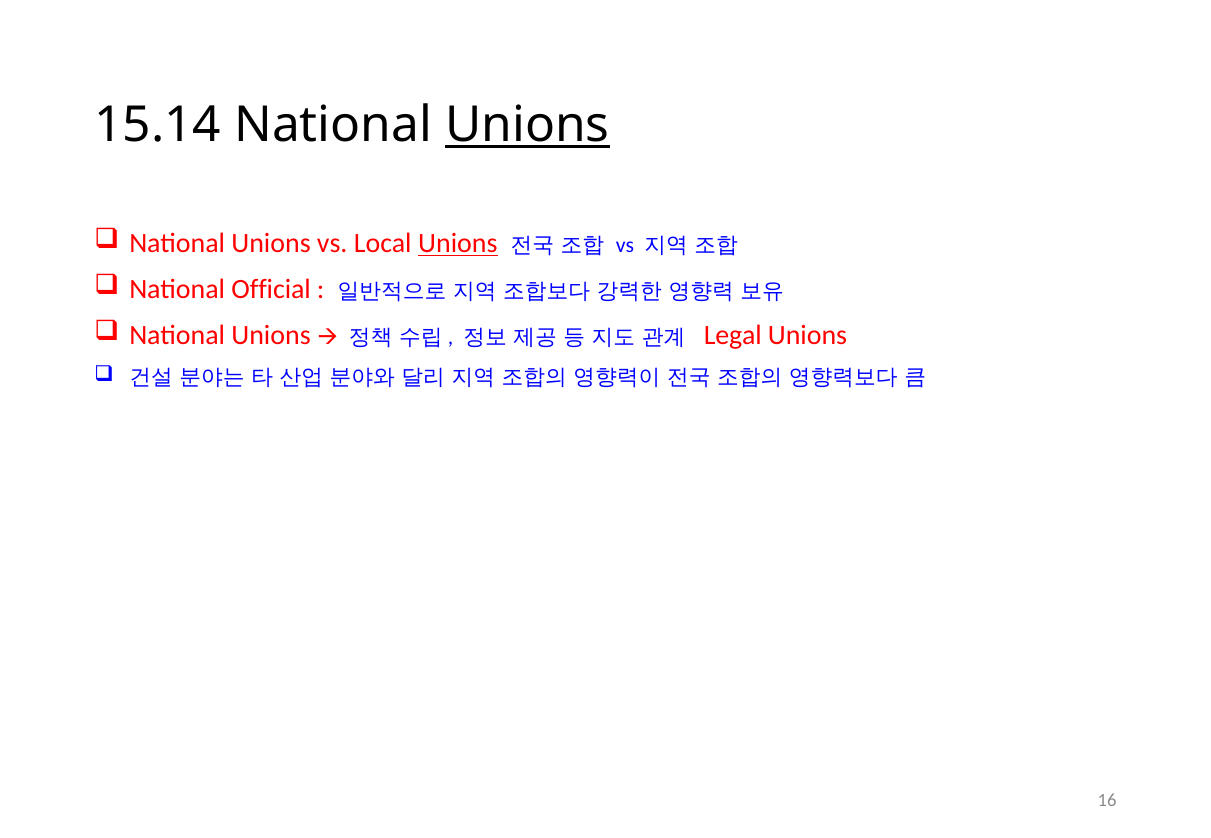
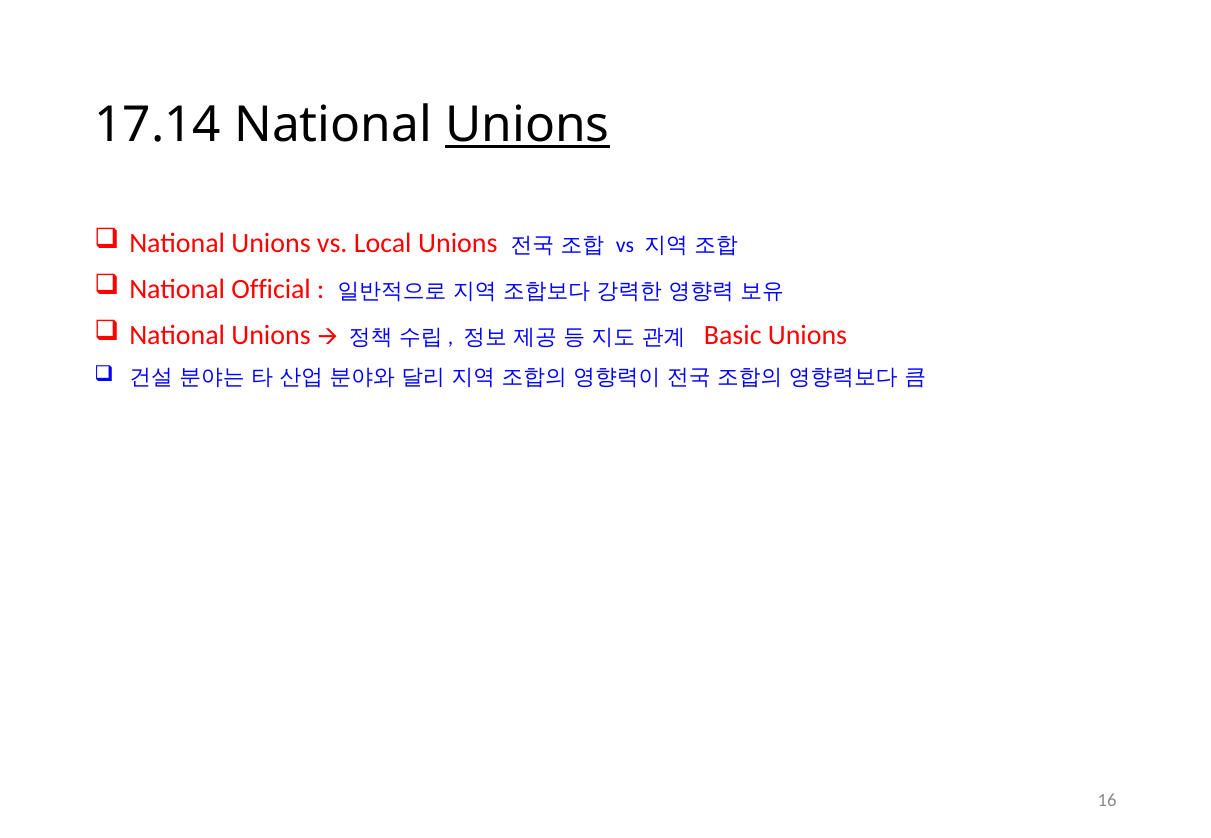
15.14: 15.14 -> 17.14
Unions at (458, 244) underline: present -> none
Legal: Legal -> Basic
